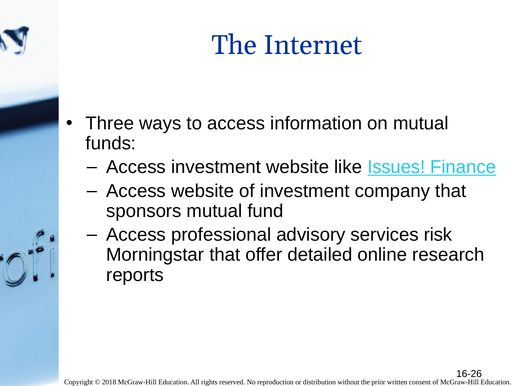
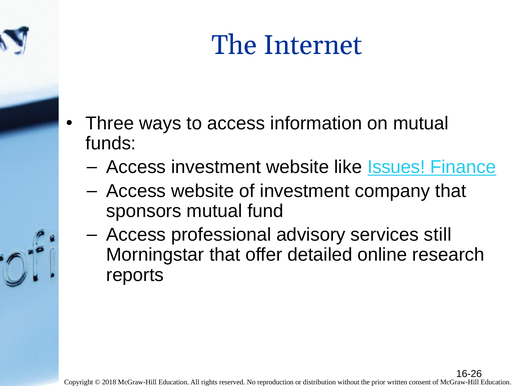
risk: risk -> still
